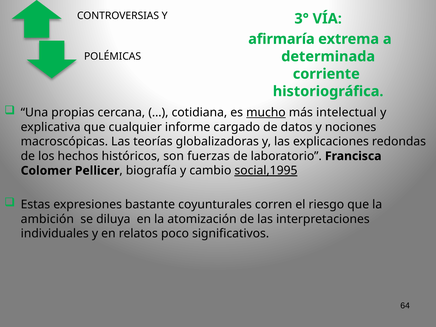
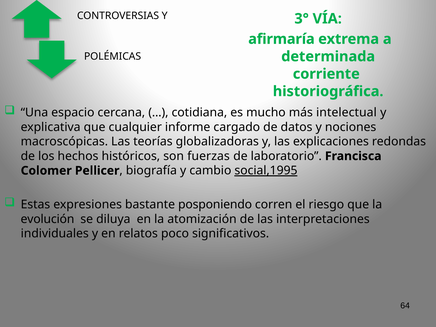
propias: propias -> espacio
mucho underline: present -> none
coyunturales: coyunturales -> posponiendo
ambición: ambición -> evolución
